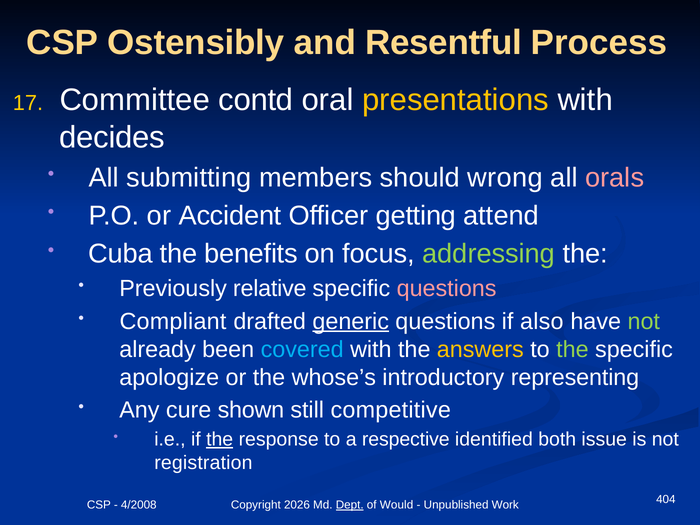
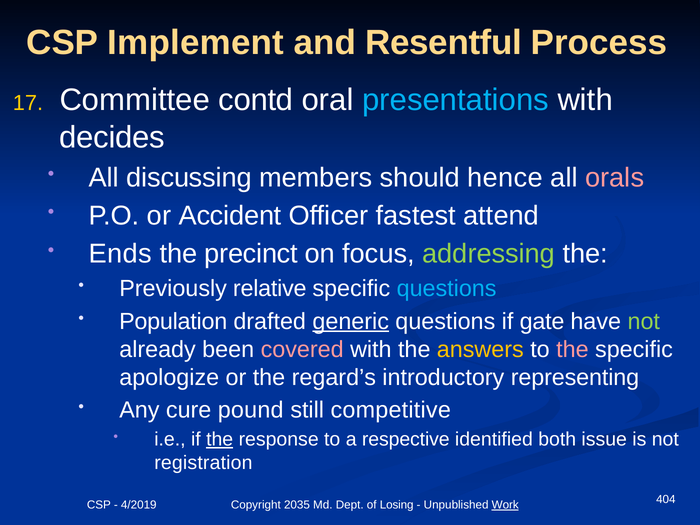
Ostensibly: Ostensibly -> Implement
presentations colour: yellow -> light blue
submitting: submitting -> discussing
wrong: wrong -> hence
getting: getting -> fastest
Cuba: Cuba -> Ends
benefits: benefits -> precinct
questions at (447, 289) colour: pink -> light blue
Compliant: Compliant -> Population
also: also -> gate
covered colour: light blue -> pink
the at (572, 349) colour: light green -> pink
whose’s: whose’s -> regard’s
shown: shown -> pound
4/2008: 4/2008 -> 4/2019
2026: 2026 -> 2035
Dept underline: present -> none
Would: Would -> Losing
Work underline: none -> present
